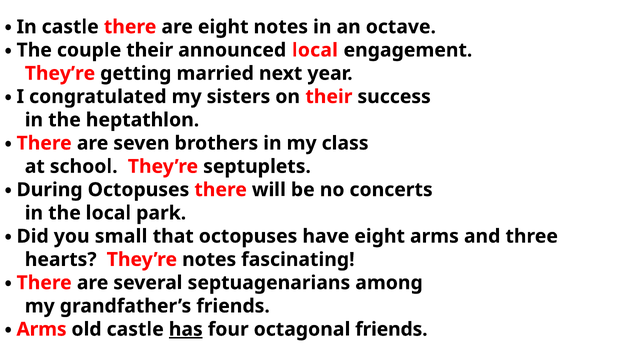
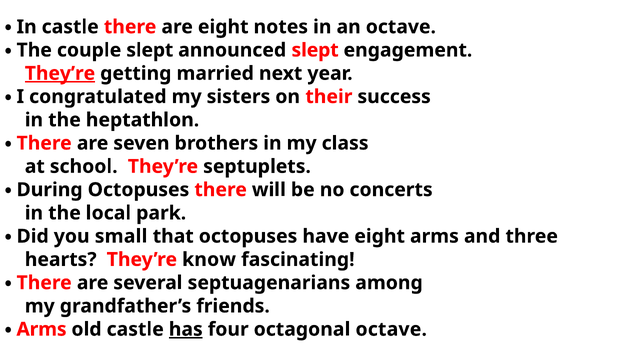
couple their: their -> slept
announced local: local -> slept
They’re at (60, 73) underline: none -> present
They’re notes: notes -> know
octagonal friends: friends -> octave
